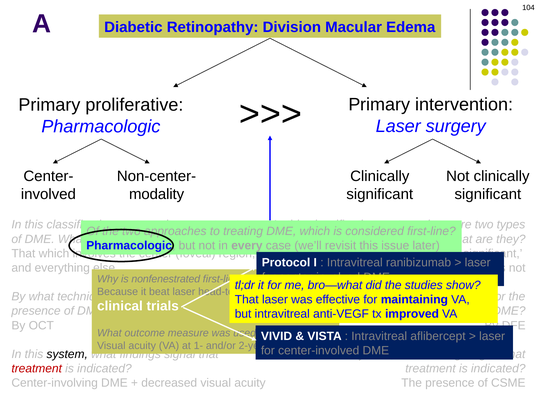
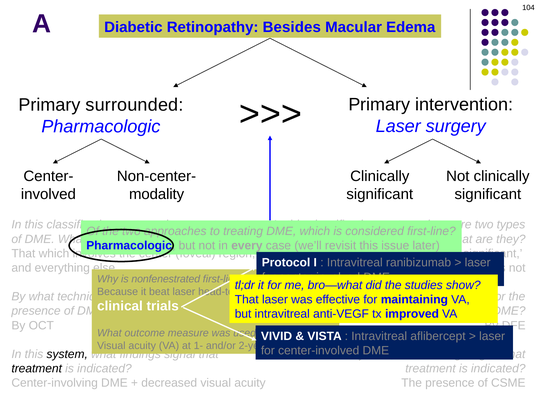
Division: Division -> Besides
proliferative: proliferative -> surrounded
treatment at (37, 369) colour: red -> black
